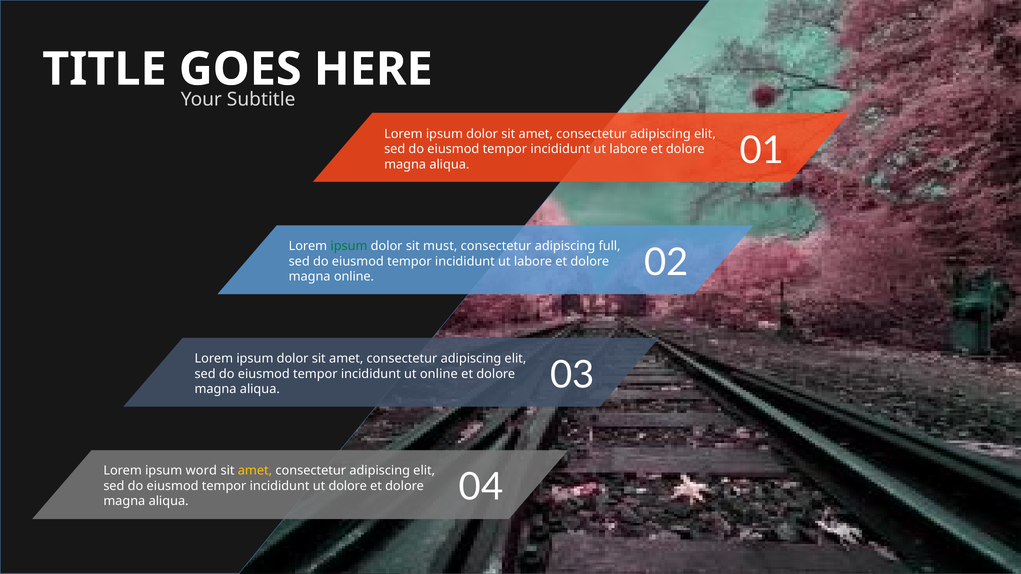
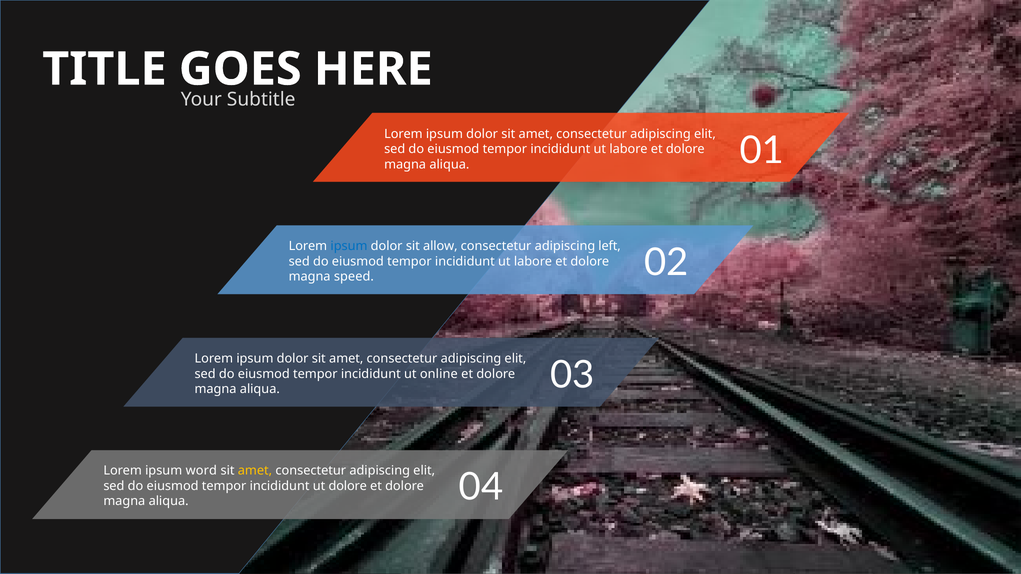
ipsum at (349, 246) colour: green -> blue
must: must -> allow
full: full -> left
magna online: online -> speed
